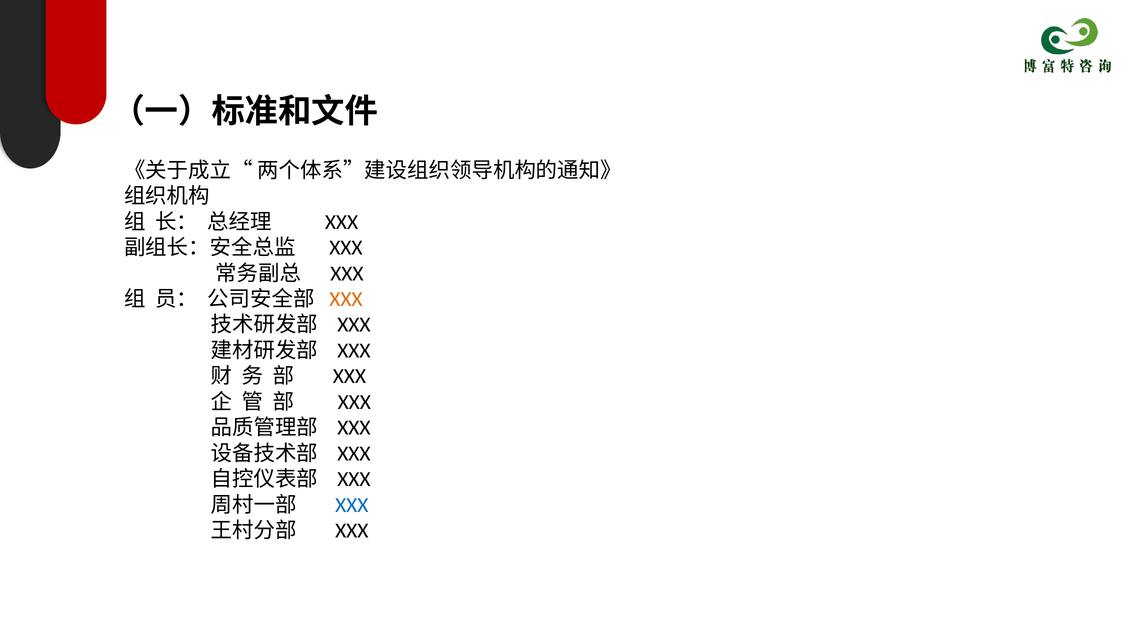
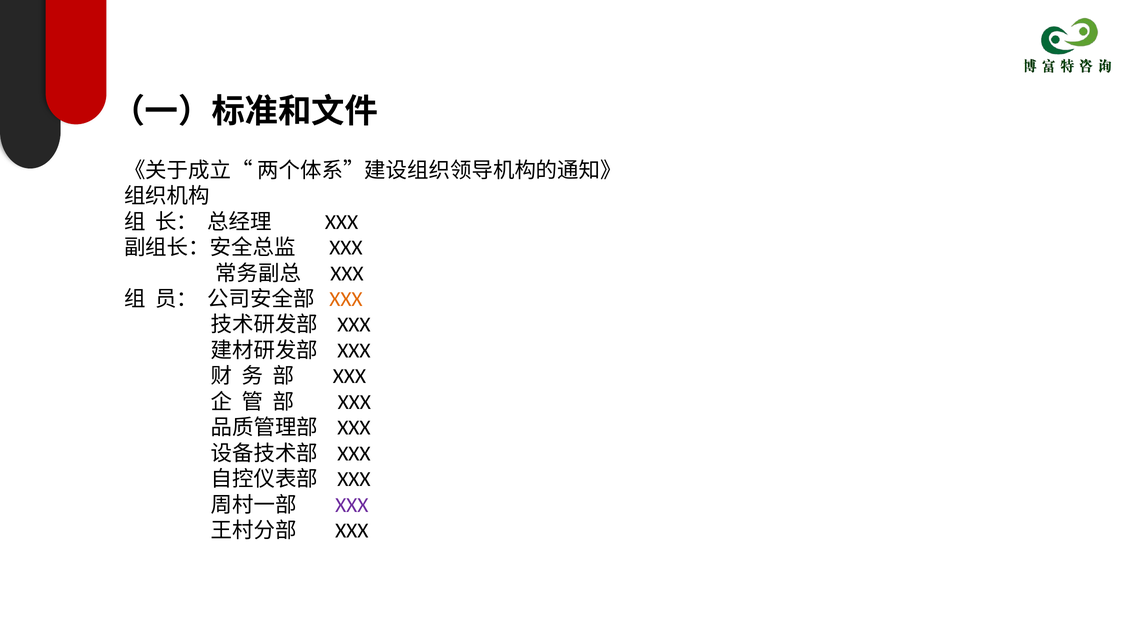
XXX at (352, 505) colour: blue -> purple
